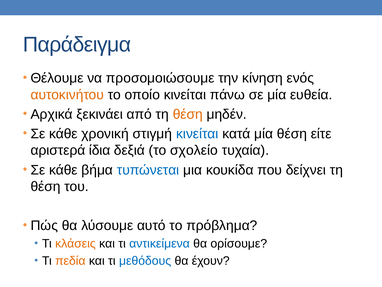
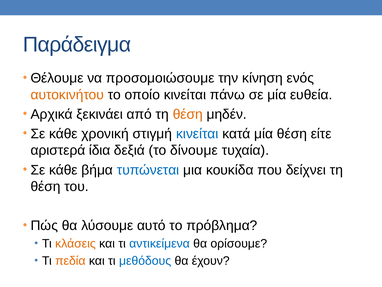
σχολείο: σχολείο -> δίνουμε
